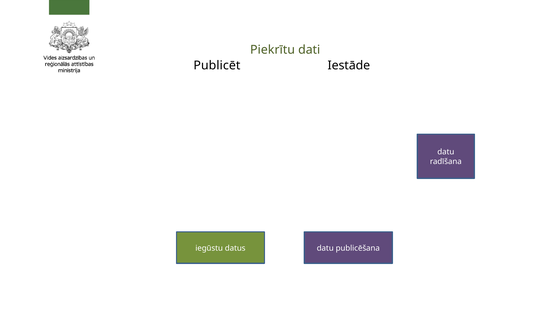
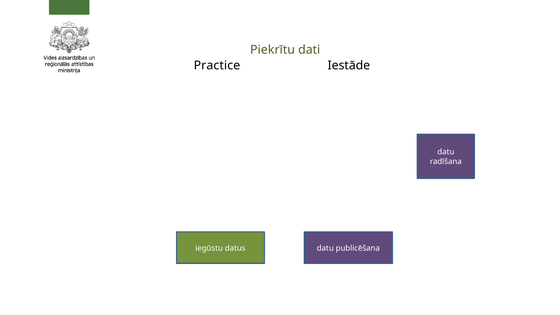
Publicēt: Publicēt -> Practice
